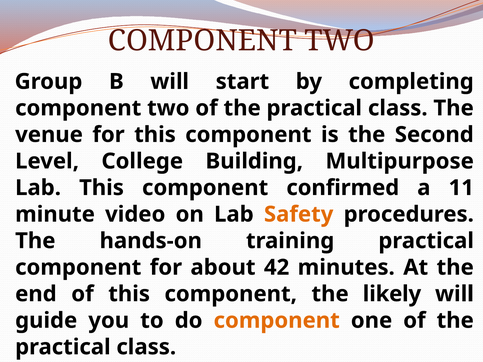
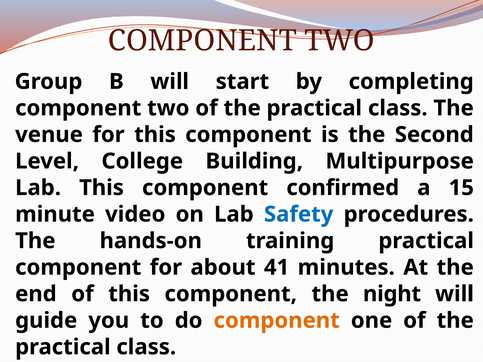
11: 11 -> 15
Safety colour: orange -> blue
42: 42 -> 41
likely: likely -> night
